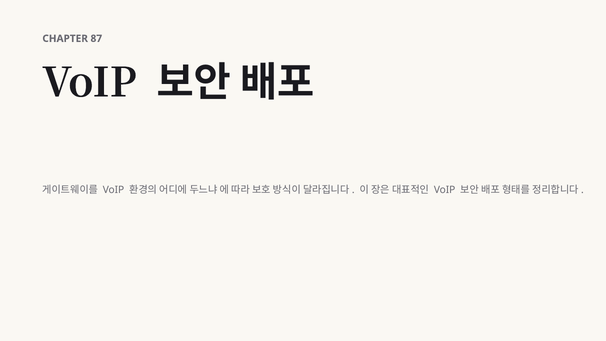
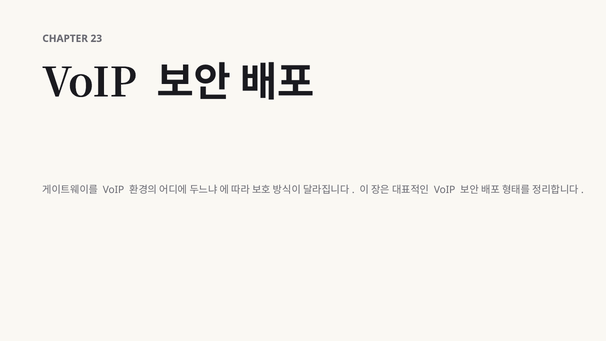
87: 87 -> 23
